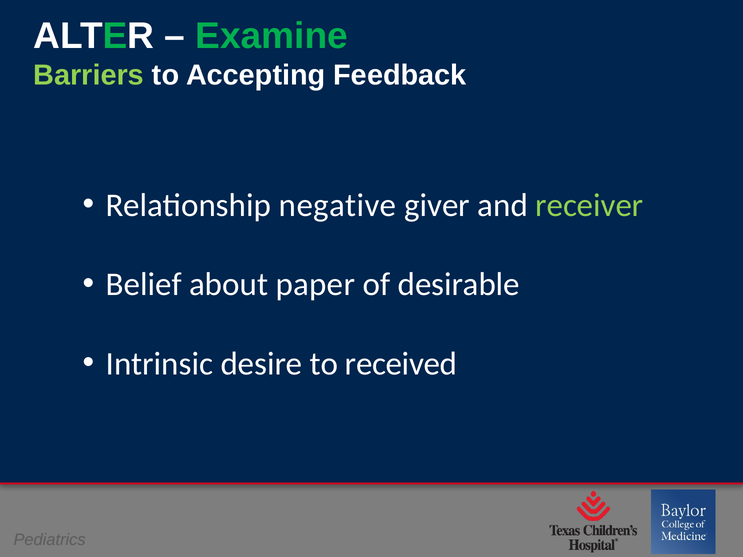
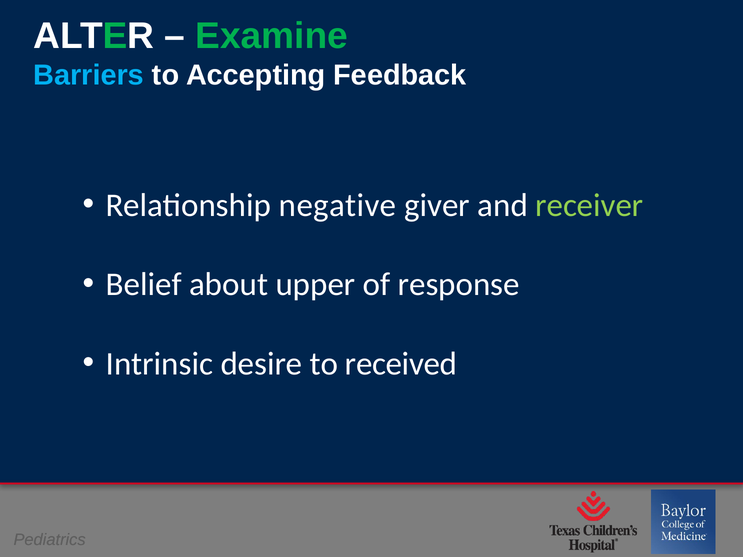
Barriers colour: light green -> light blue
paper: paper -> upper
desirable: desirable -> response
